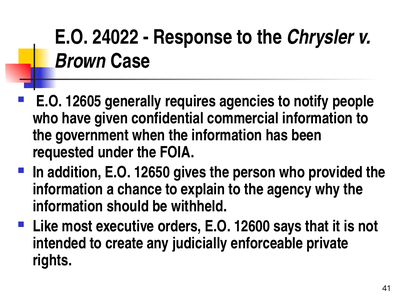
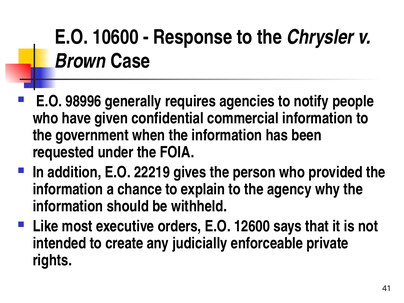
24022: 24022 -> 10600
12605: 12605 -> 98996
12650: 12650 -> 22219
